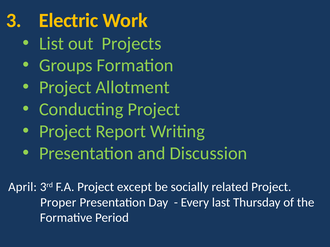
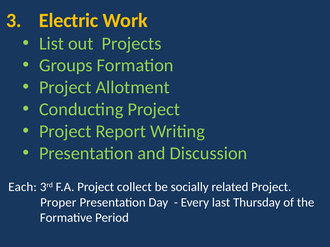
April: April -> Each
except: except -> collect
